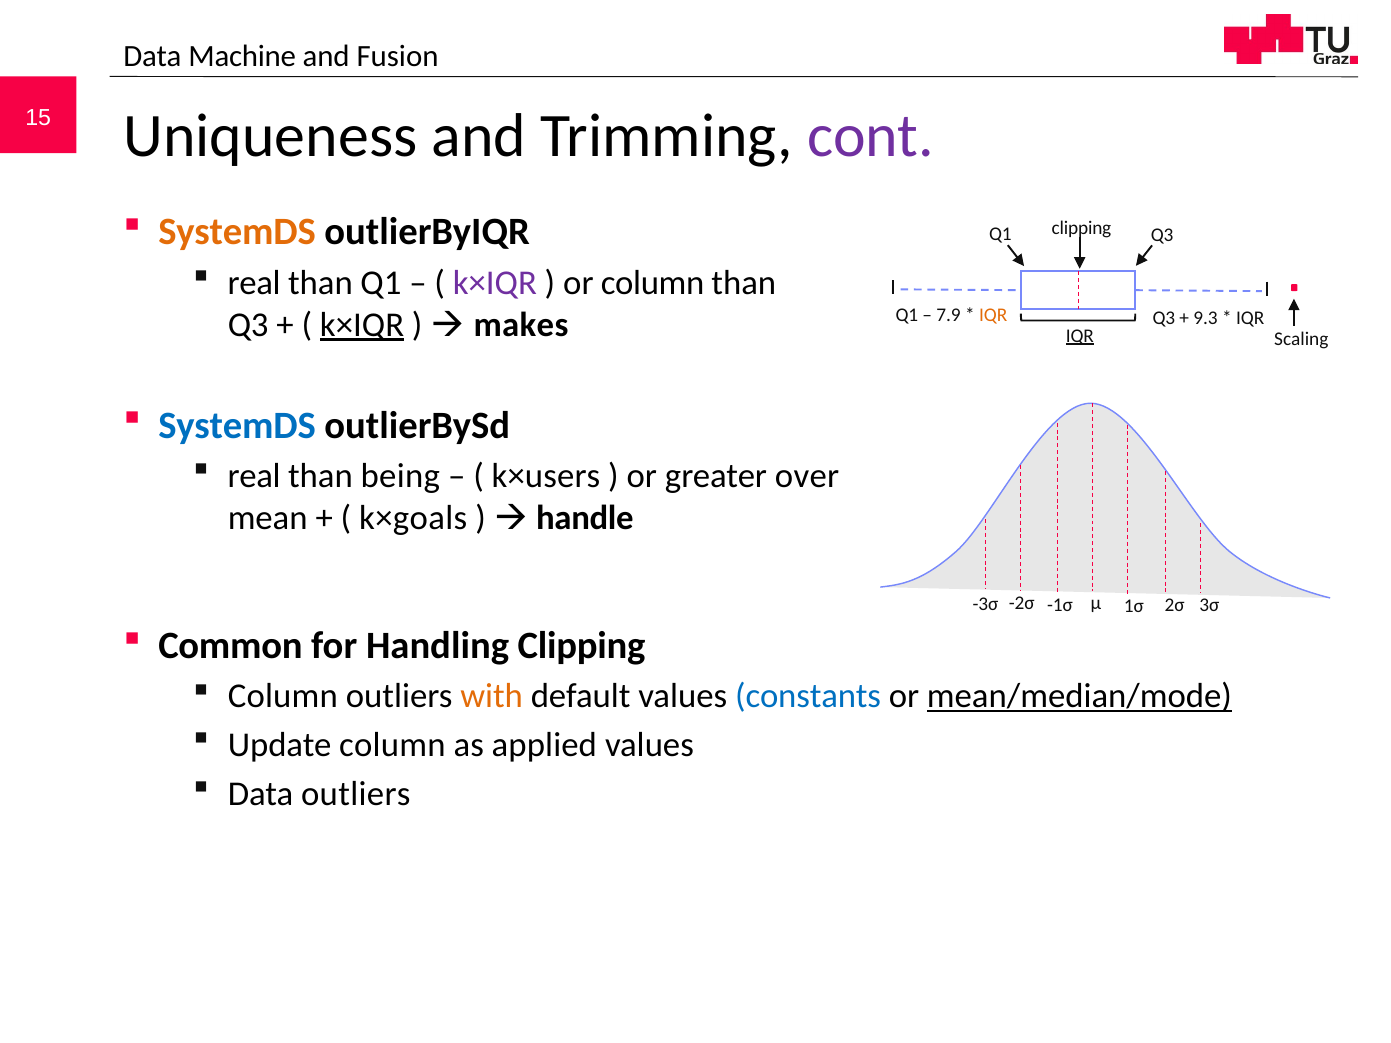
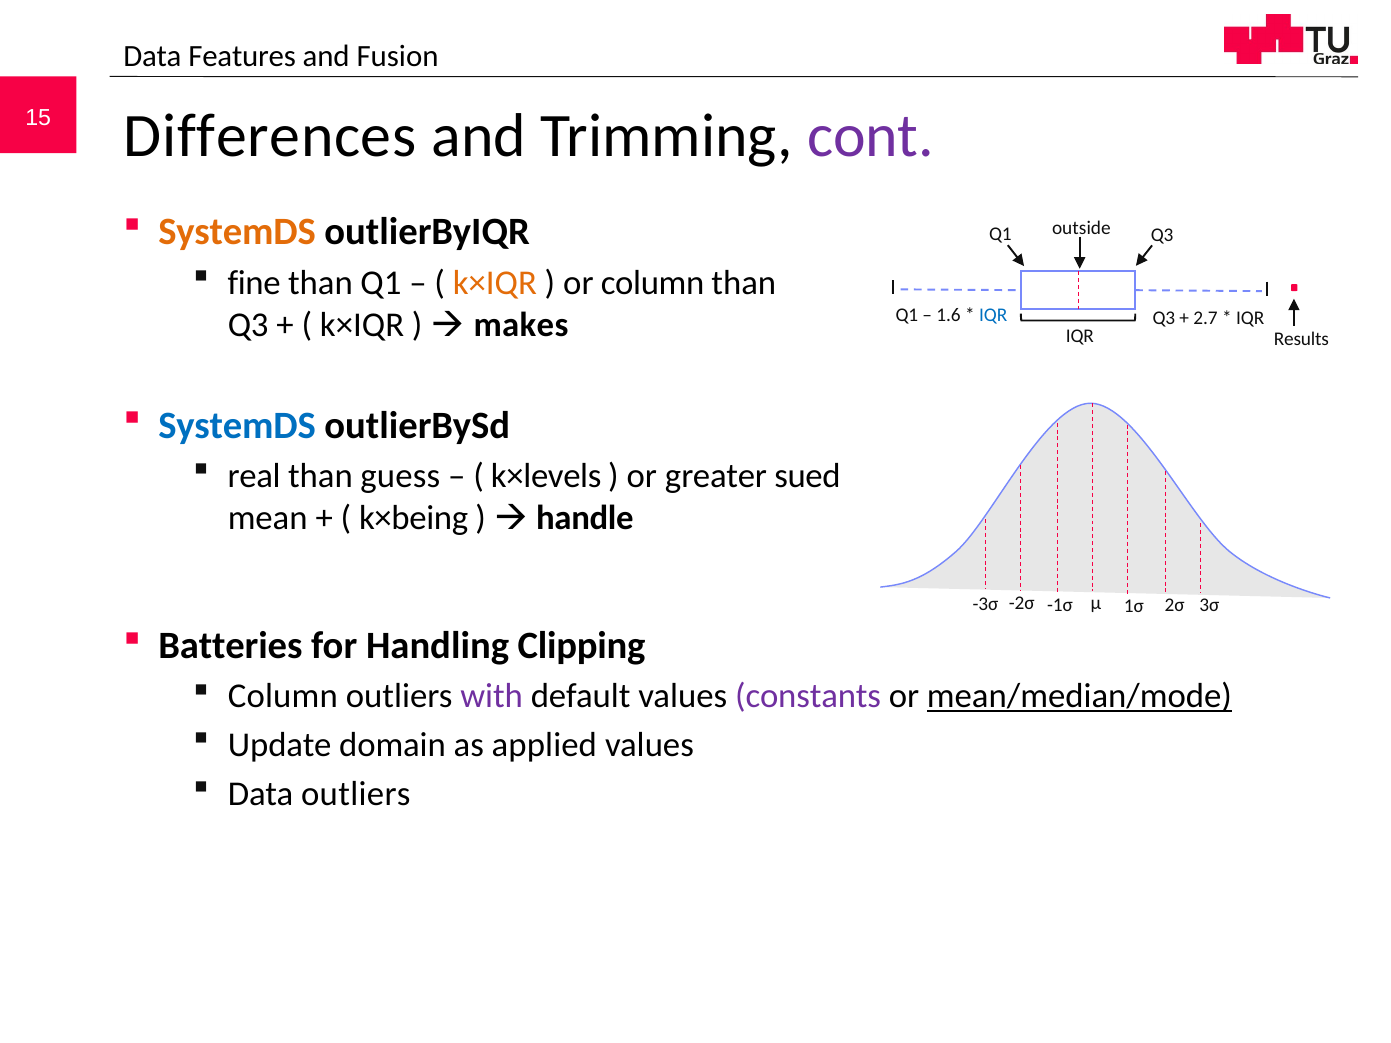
Machine: Machine -> Features
Uniqueness: Uniqueness -> Differences
clipping at (1082, 228): clipping -> outside
real at (254, 283): real -> fine
k×IQR at (495, 283) colour: purple -> orange
7.9: 7.9 -> 1.6
IQR at (993, 315) colour: orange -> blue
9.3: 9.3 -> 2.7
k×IQR at (362, 325) underline: present -> none
IQR at (1080, 336) underline: present -> none
Scaling: Scaling -> Results
being: being -> guess
k×users: k×users -> k×levels
over: over -> sued
k×goals: k×goals -> k×being
Common: Common -> Batteries
with colour: orange -> purple
constants colour: blue -> purple
Update column: column -> domain
